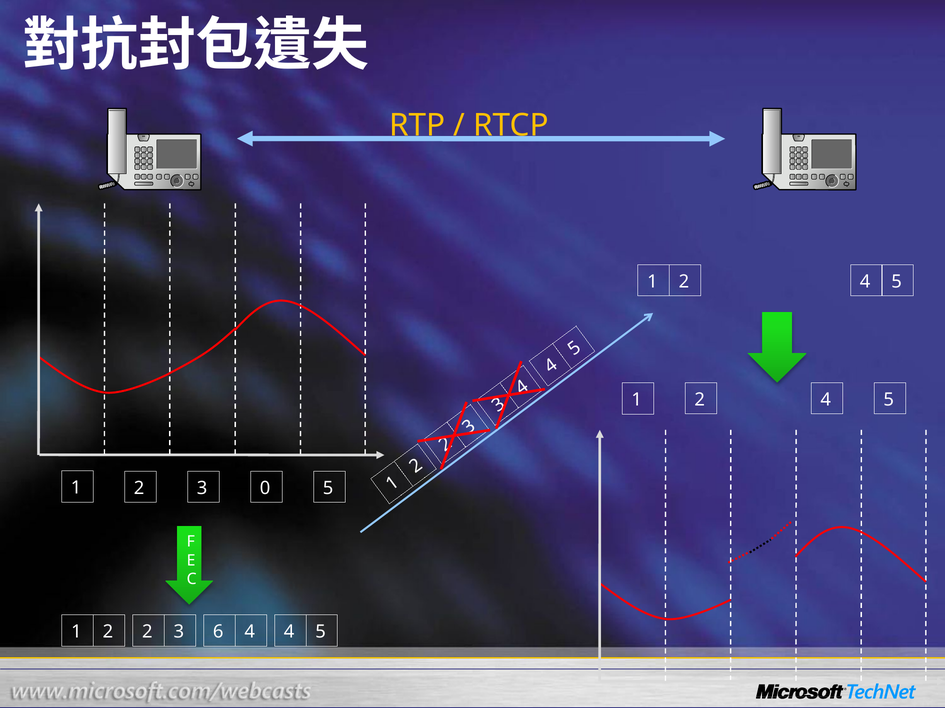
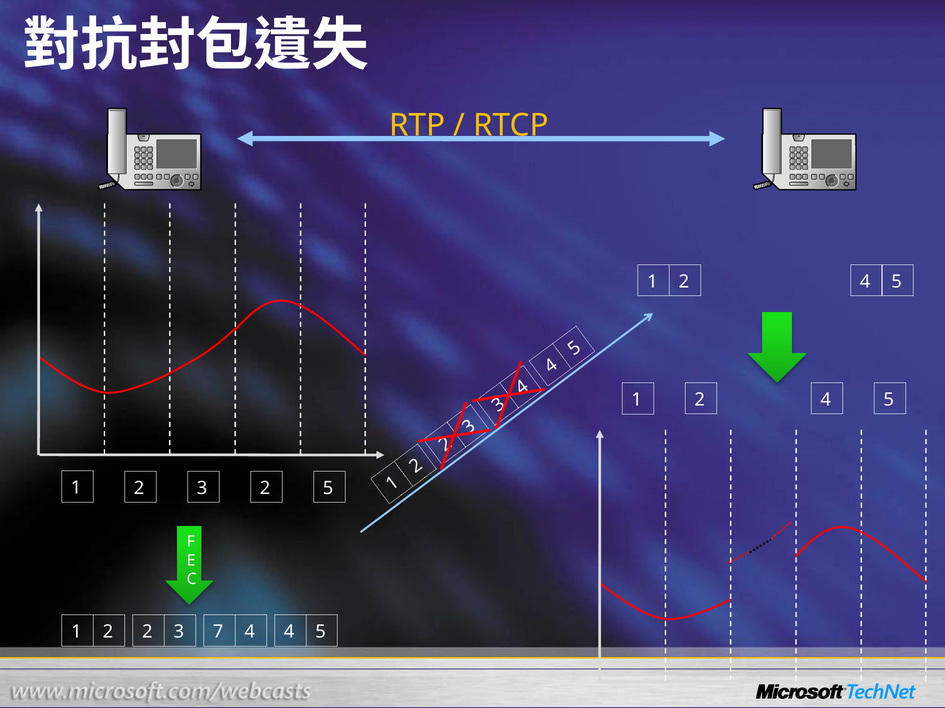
3 0: 0 -> 2
6: 6 -> 7
